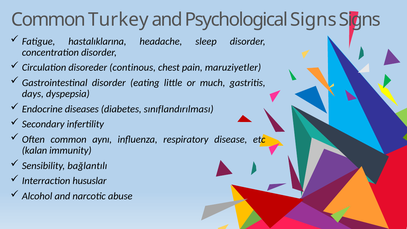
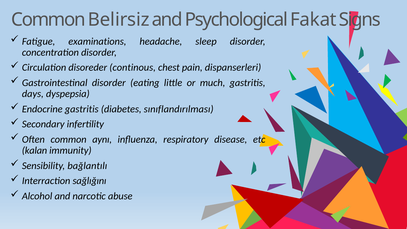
Turkey: Turkey -> Belirsiz
Psychological Signs: Signs -> Fakat
hastalıklarına: hastalıklarına -> examinations
maruziyetler: maruziyetler -> dispanserleri
Endocrine diseases: diseases -> gastritis
hususlar: hususlar -> sağlığını
